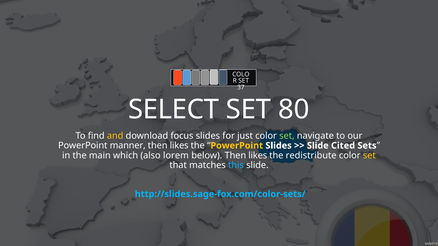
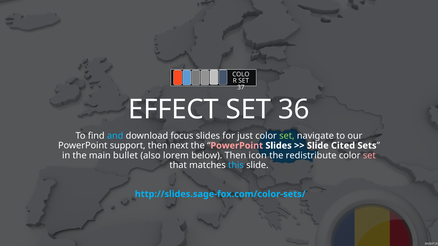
SELECT: SELECT -> EFFECT
80: 80 -> 36
and colour: yellow -> light blue
manner: manner -> support
likes at (179, 146): likes -> next
PowerPoint at (237, 146) colour: yellow -> pink
which: which -> bullet
below Then likes: likes -> icon
set at (369, 156) colour: yellow -> pink
